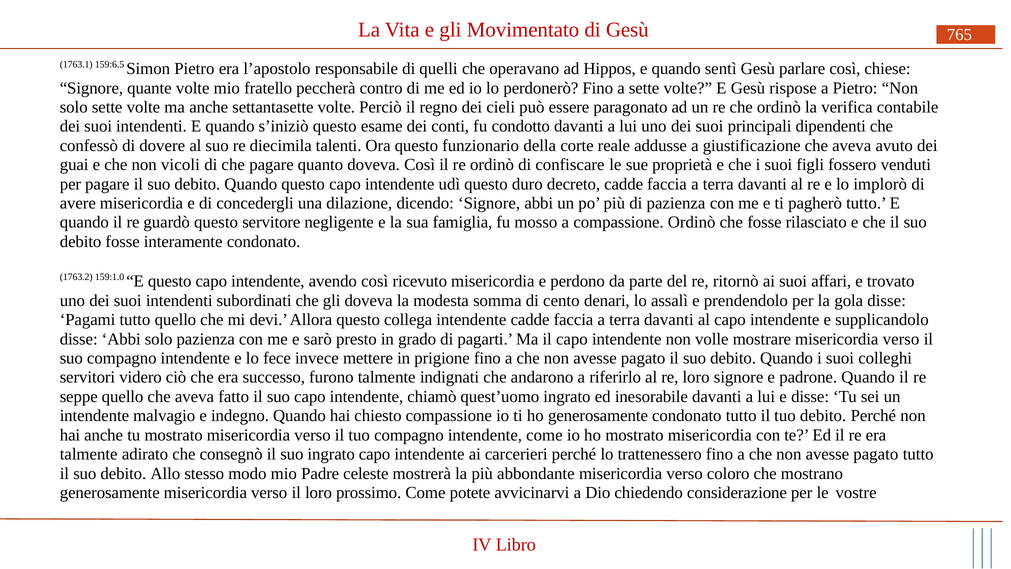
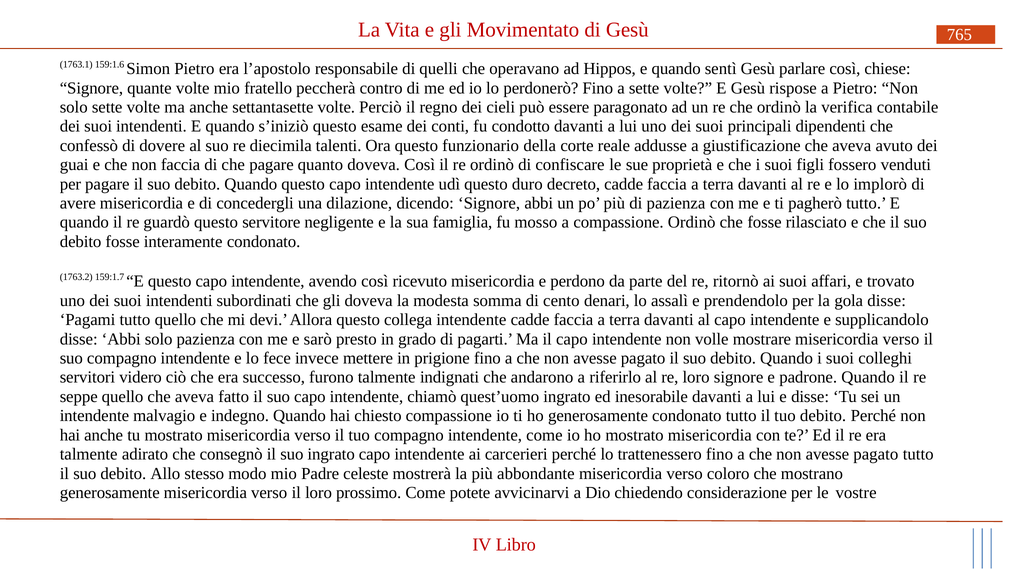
159:6.5: 159:6.5 -> 159:1.6
non vicoli: vicoli -> faccia
159:1.0: 159:1.0 -> 159:1.7
